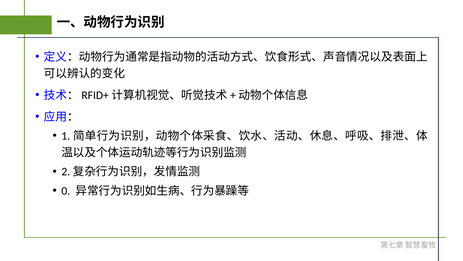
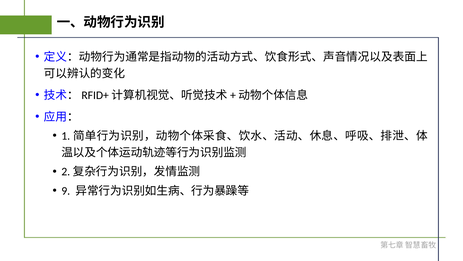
0: 0 -> 9
